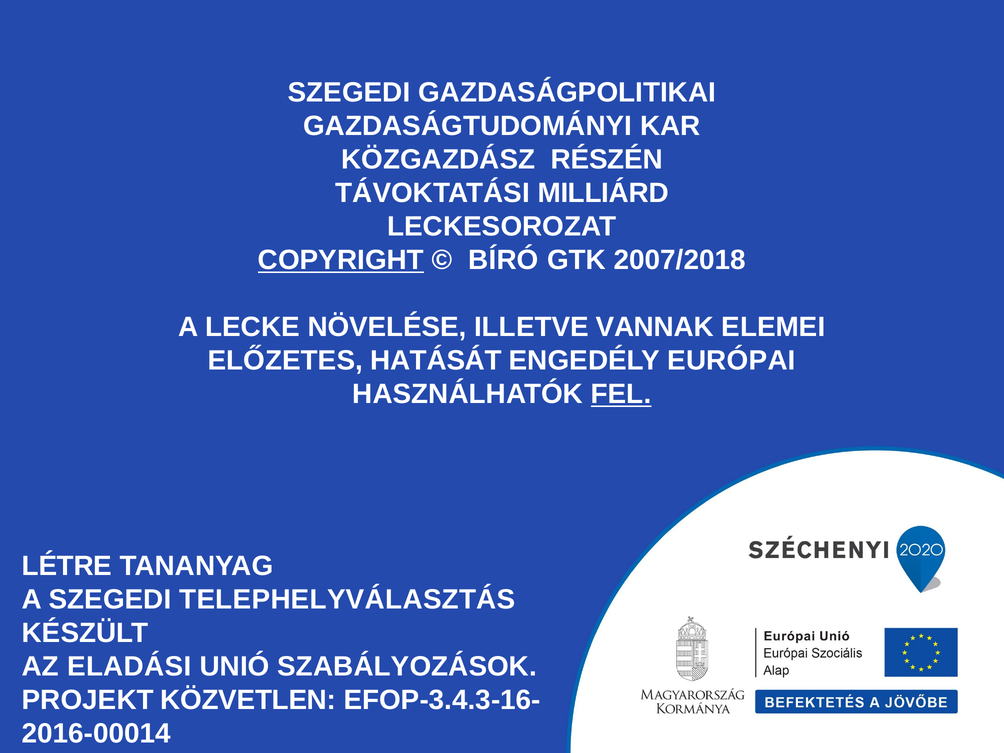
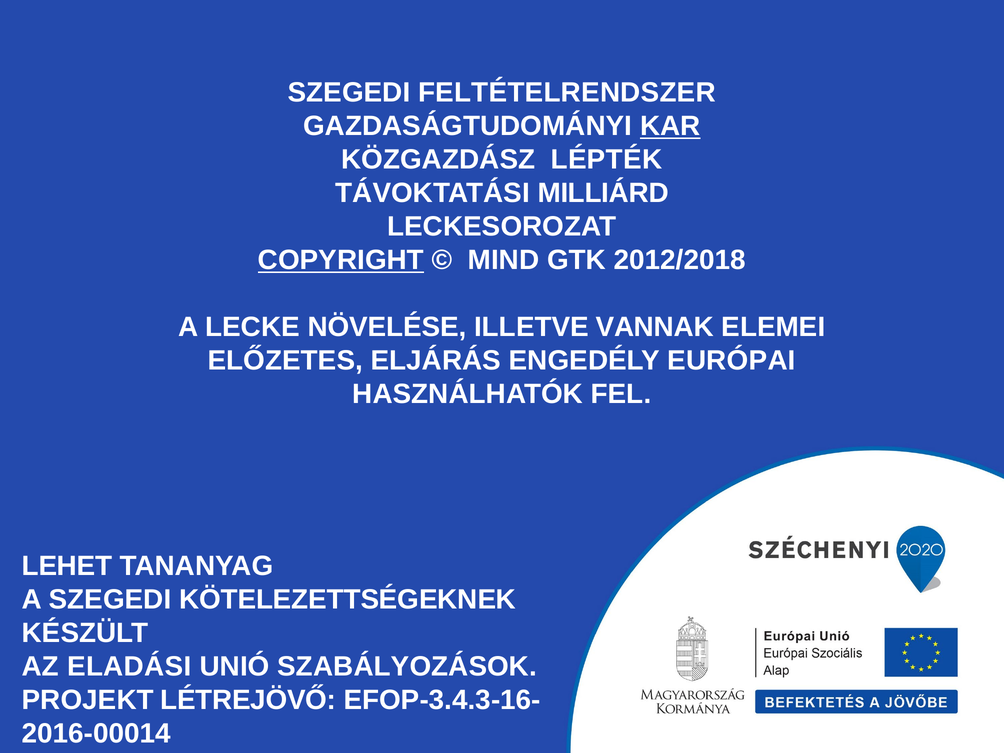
GAZDASÁGPOLITIKAI: GAZDASÁGPOLITIKAI -> FELTÉTELRENDSZER
KAR underline: none -> present
RÉSZÉN: RÉSZÉN -> LÉPTÉK
BÍRÓ: BÍRÓ -> MIND
2007/2018: 2007/2018 -> 2012/2018
HATÁSÁT: HATÁSÁT -> ELJÁRÁS
FEL underline: present -> none
LÉTRE: LÉTRE -> LEHET
TELEPHELYVÁLASZTÁS: TELEPHELYVÁLASZTÁS -> KÖTELEZETTSÉGEKNEK
KÖZVETLEN: KÖZVETLEN -> LÉTREJÖVŐ
